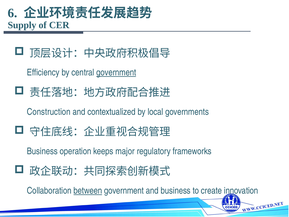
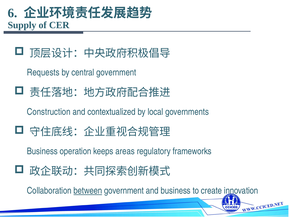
Efficiency: Efficiency -> Requests
government at (116, 72) underline: present -> none
major: major -> areas
